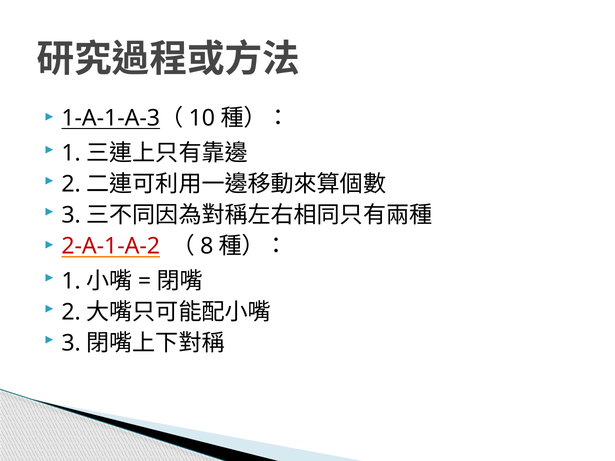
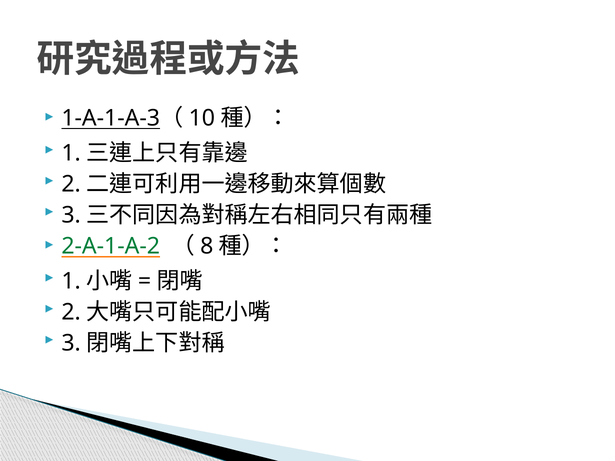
2-A-1-A-2 colour: red -> green
